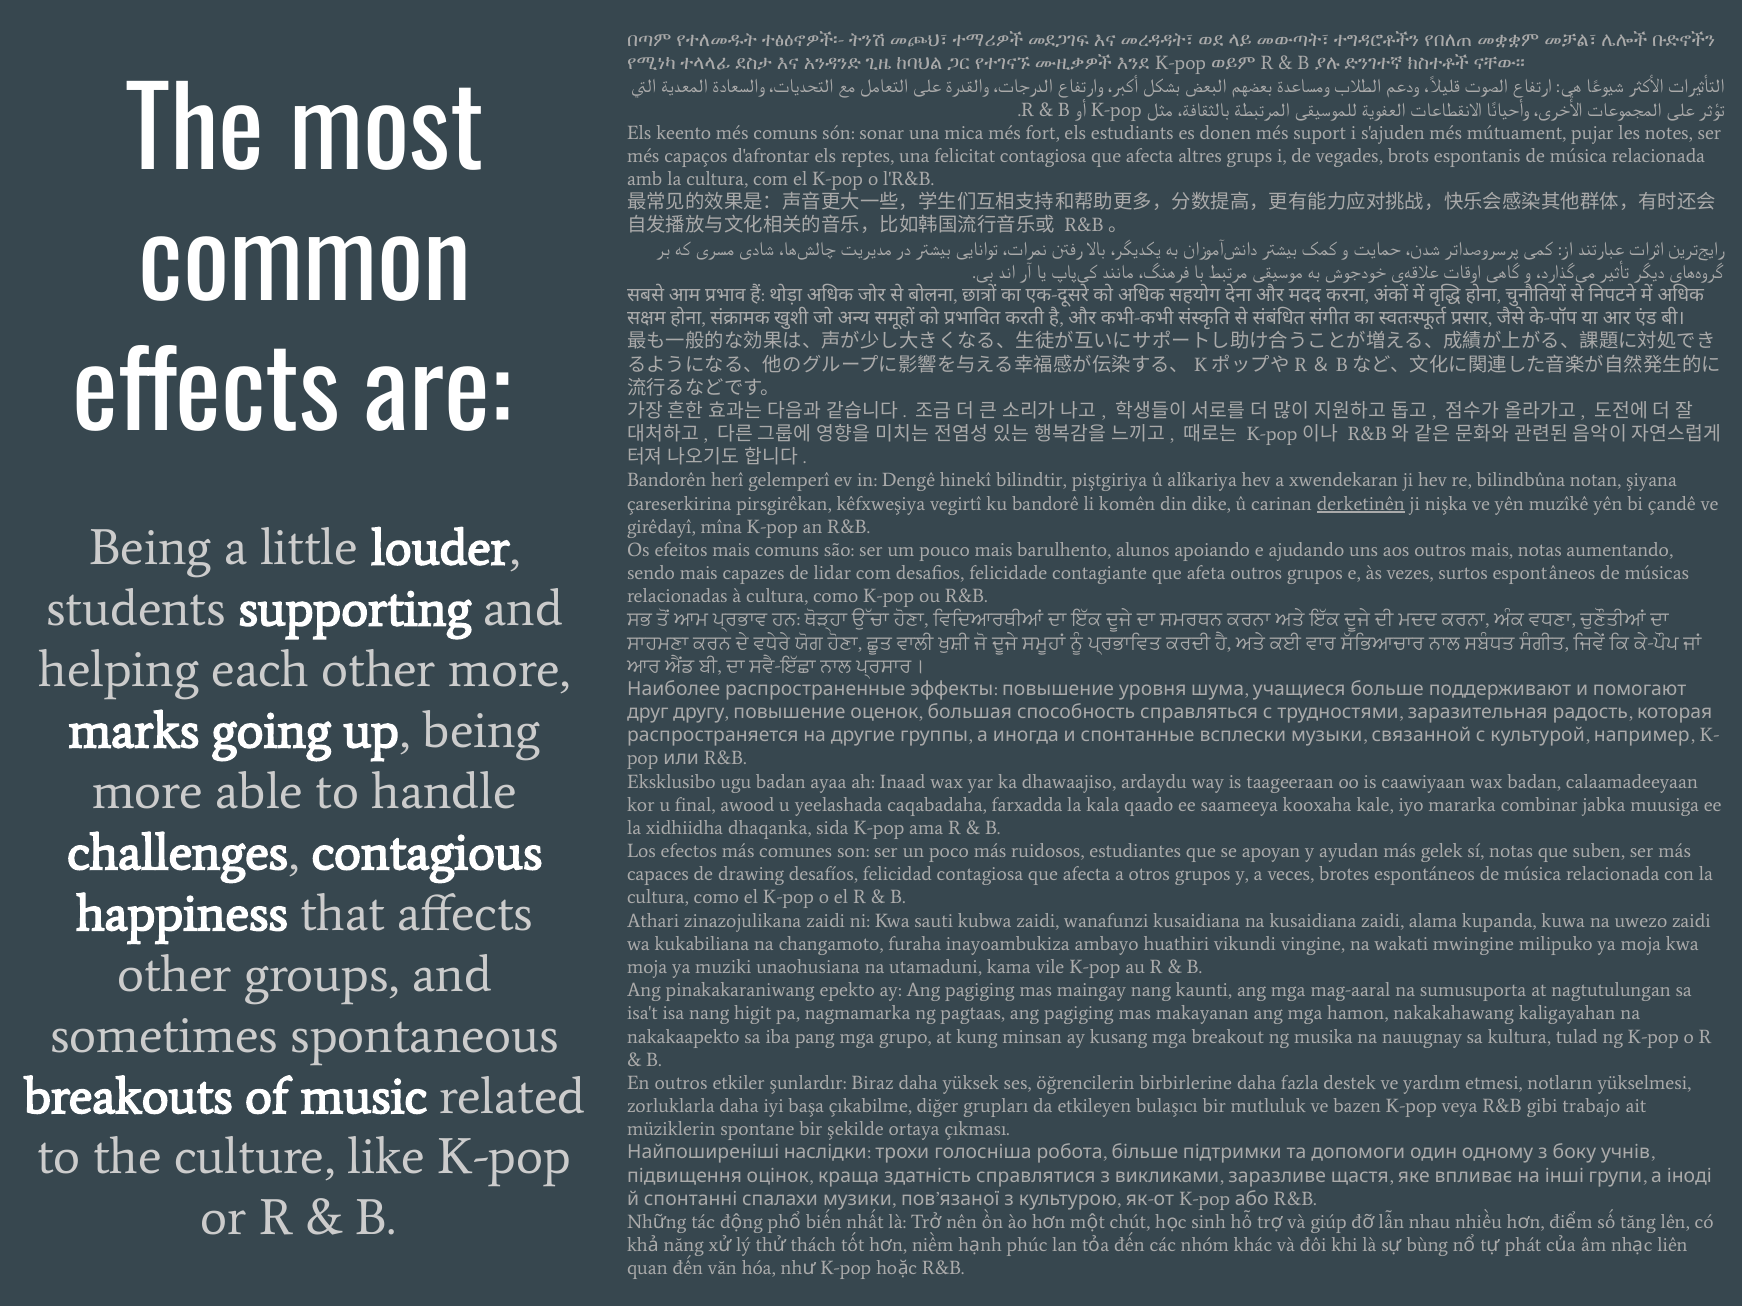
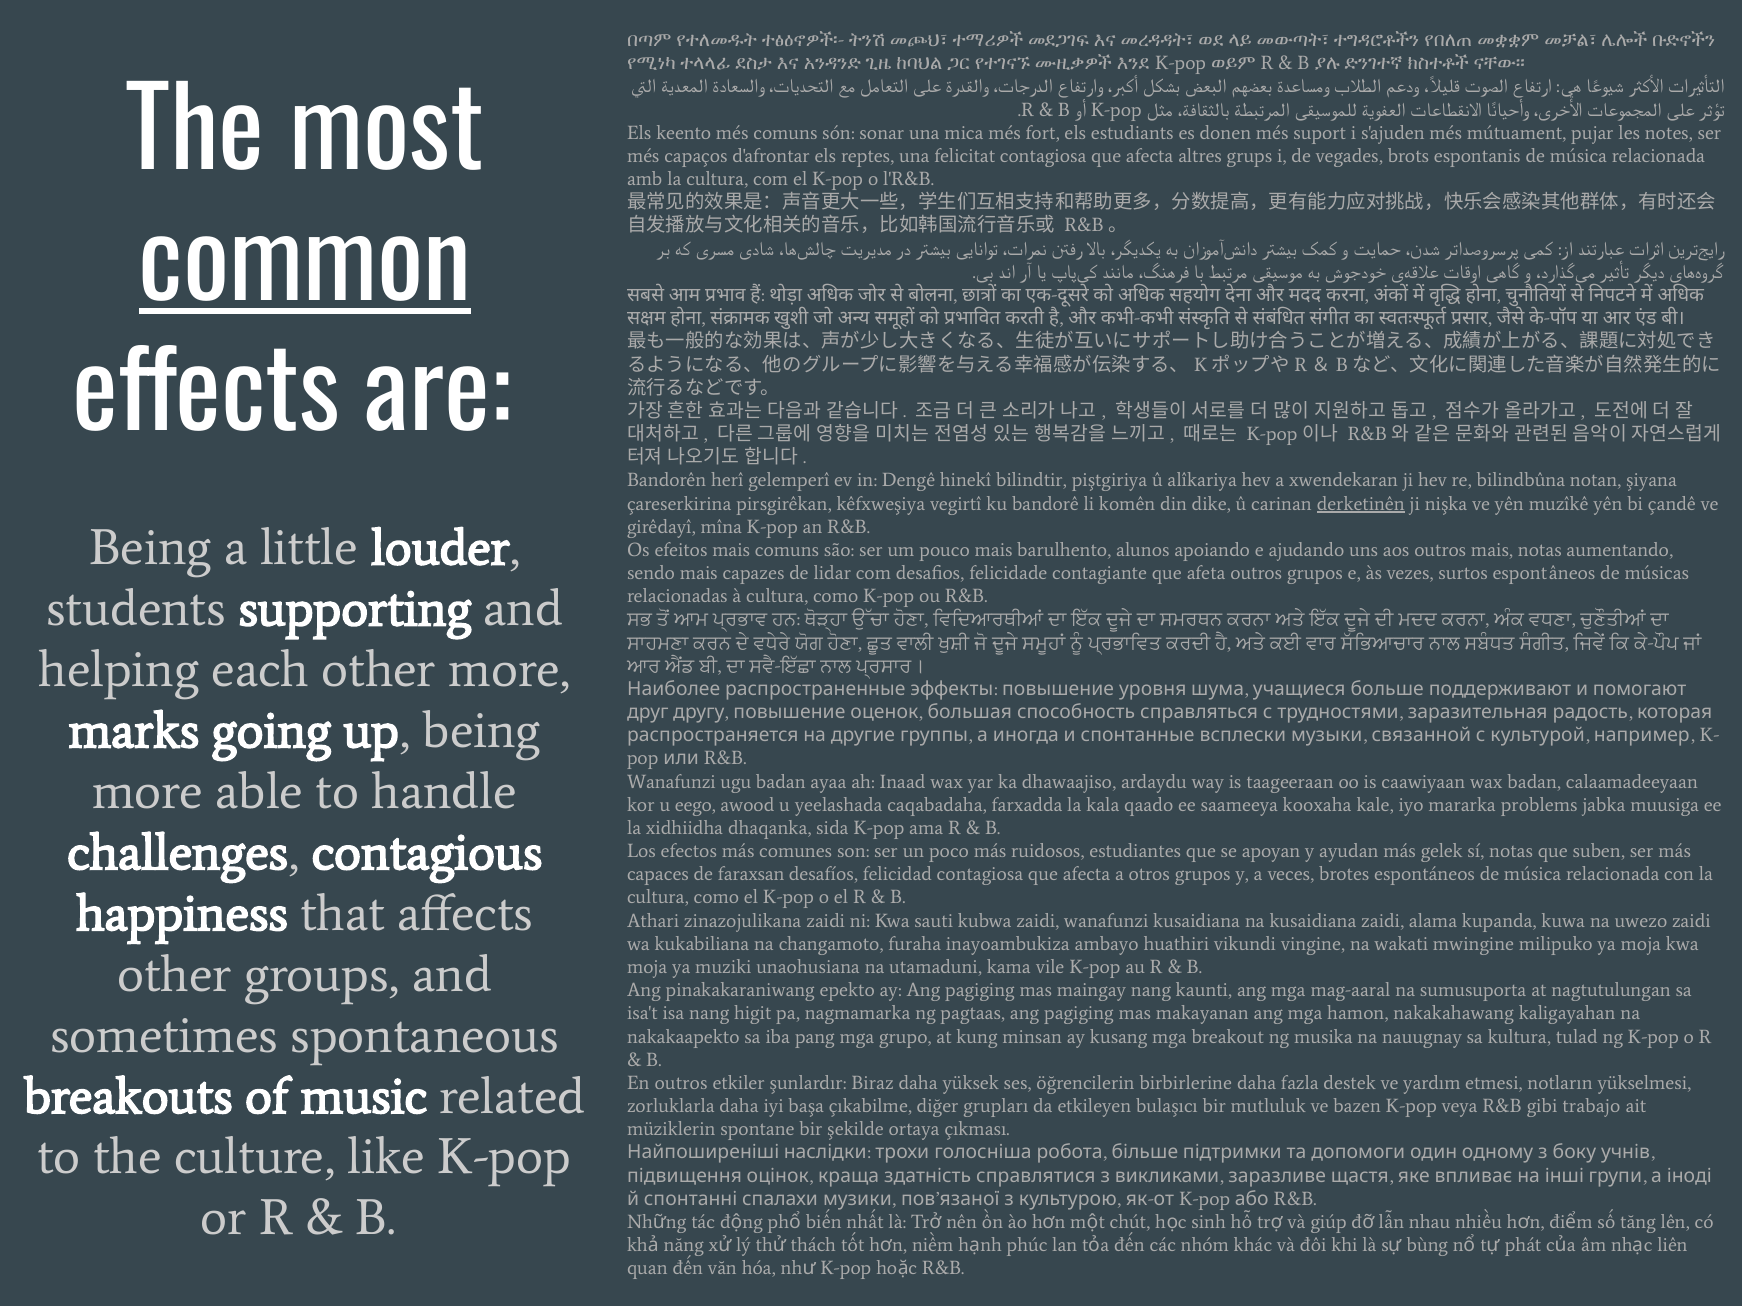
common underline: none -> present
Eksklusibo at (671, 782): Eksklusibo -> Wanafunzi
final: final -> eego
combinar: combinar -> problems
drawing: drawing -> faraxsan
